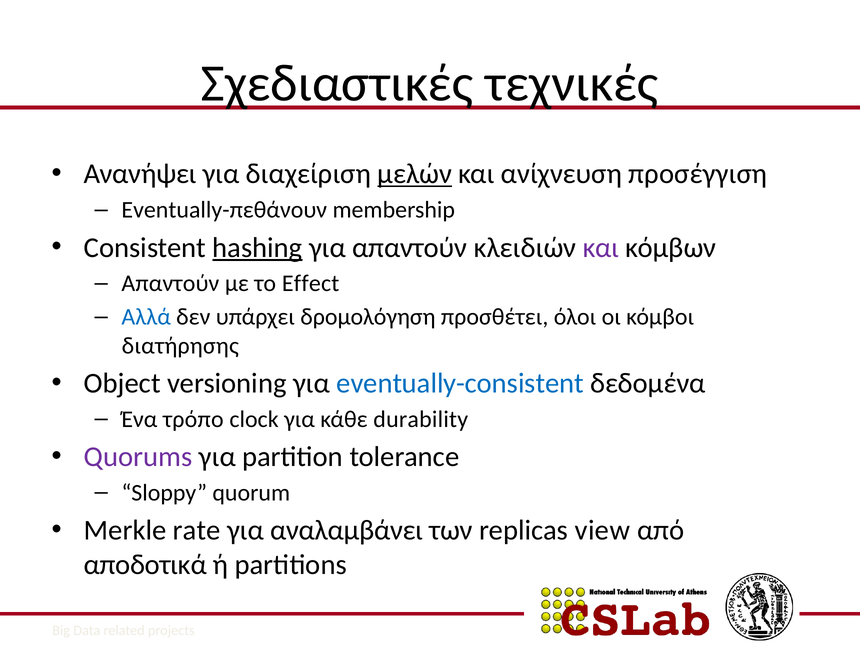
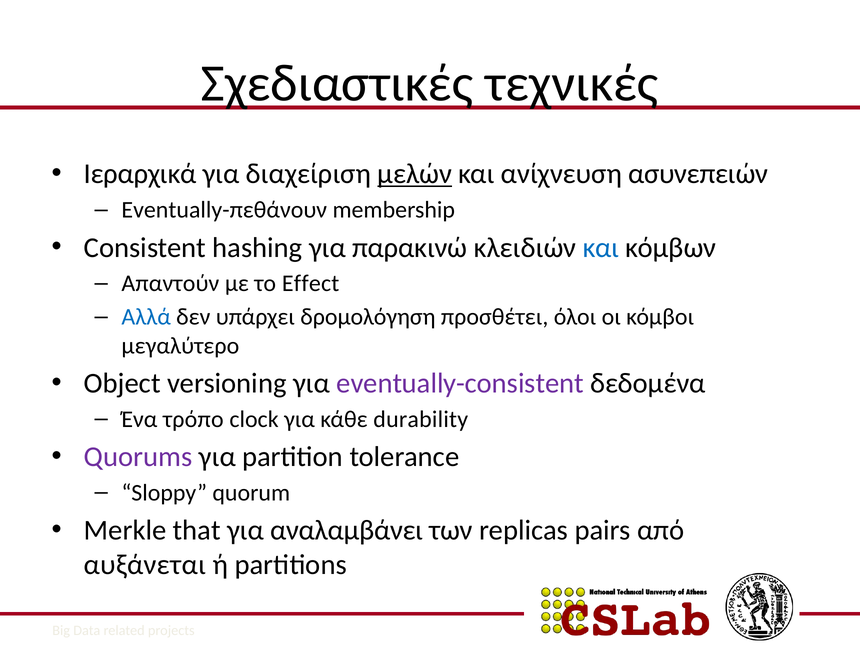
Ανανήψει: Ανανήψει -> Ιεραρχικά
προσέγγιση: προσέγγιση -> ασυνεπειών
hashing underline: present -> none
για απαντούν: απαντούν -> παρακινώ
και at (601, 248) colour: purple -> blue
διατήρησης: διατήρησης -> μεγαλύτερο
eventually-consistent colour: blue -> purple
rate: rate -> that
view: view -> pairs
αποδοτικά: αποδοτικά -> αυξάνεται
